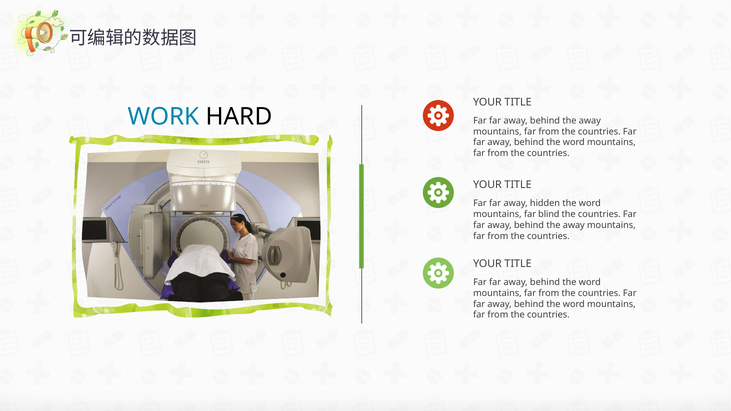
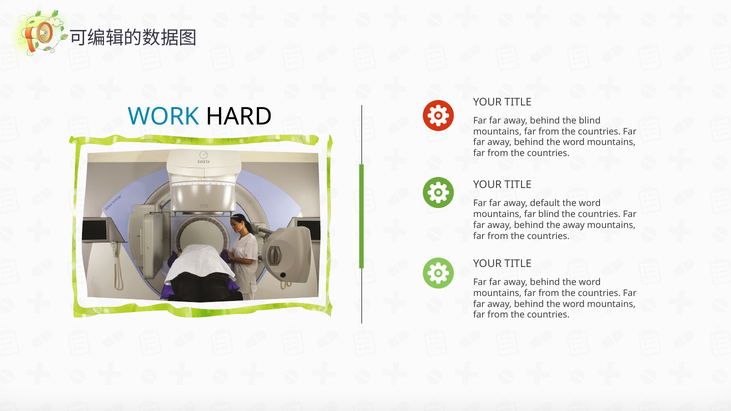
away at (590, 121): away -> blind
hidden: hidden -> default
